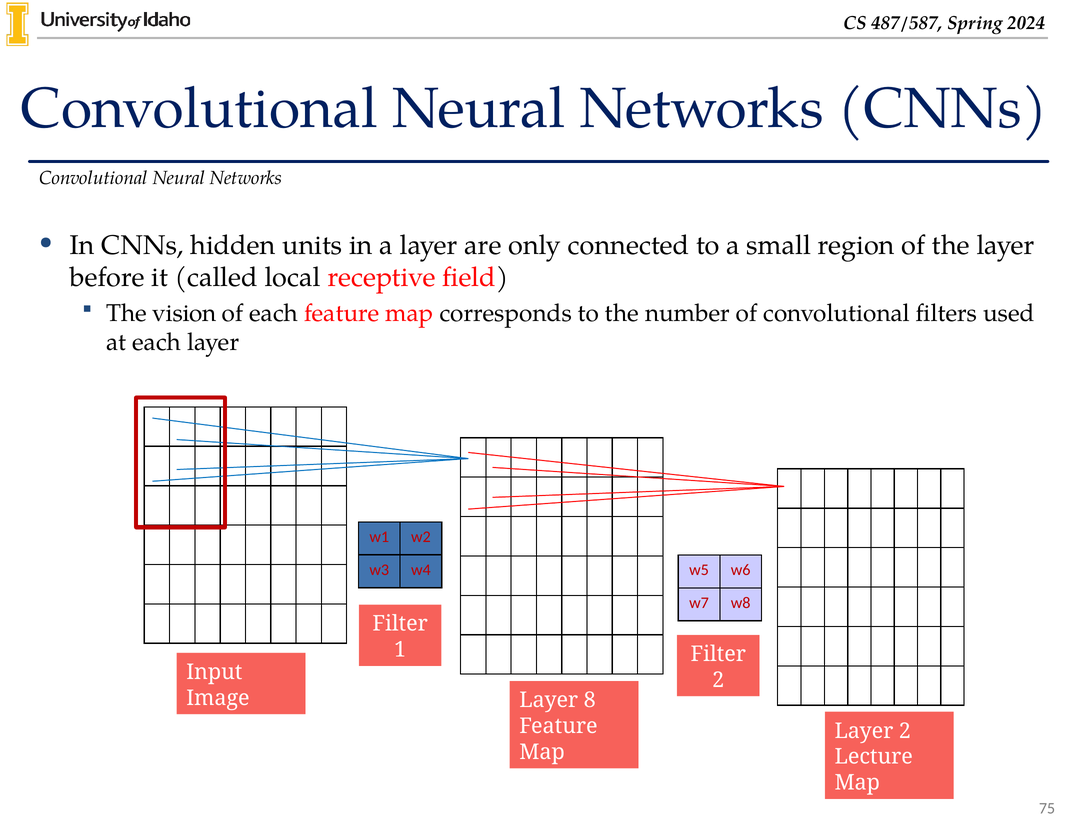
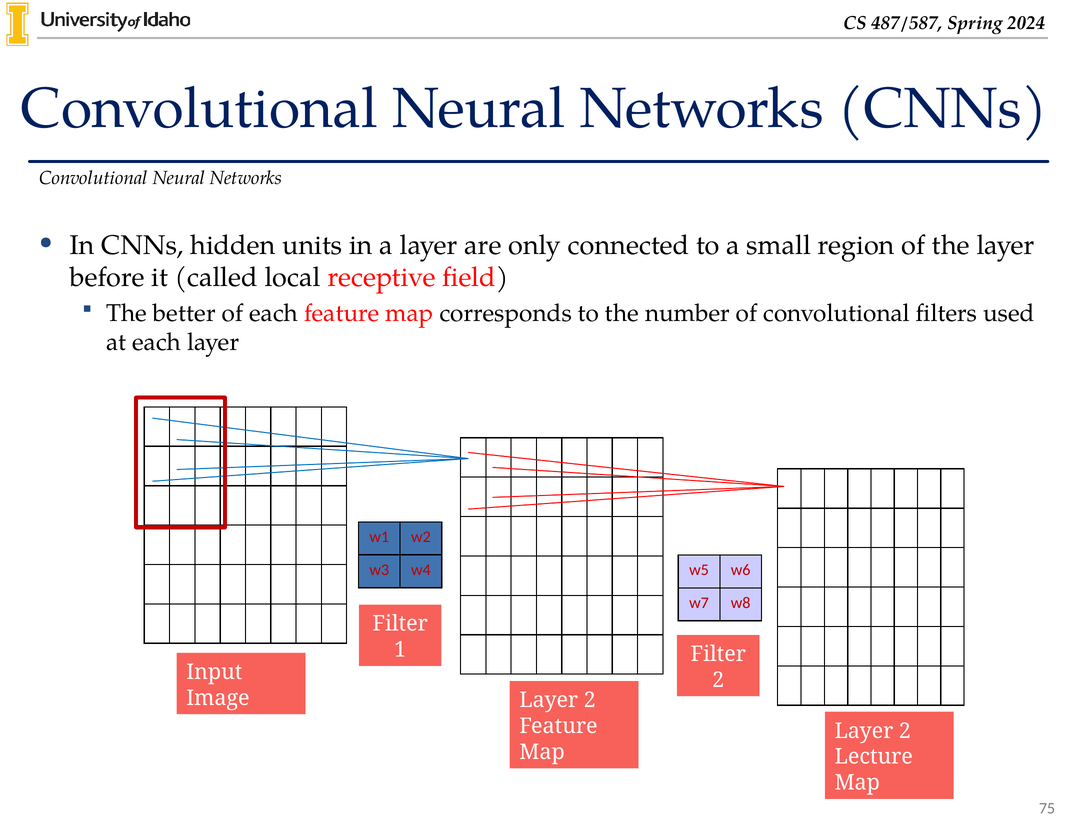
vision: vision -> better
Image Layer 8: 8 -> 2
